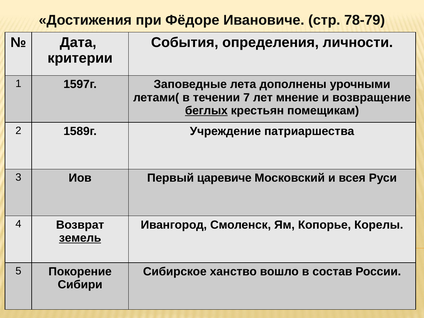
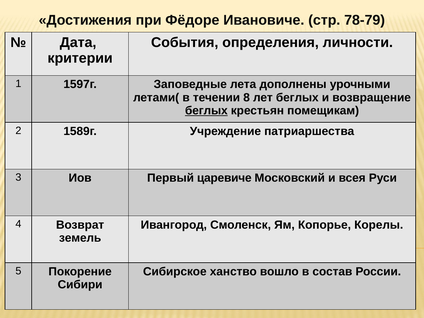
7: 7 -> 8
лет мнение: мнение -> беглых
земель underline: present -> none
